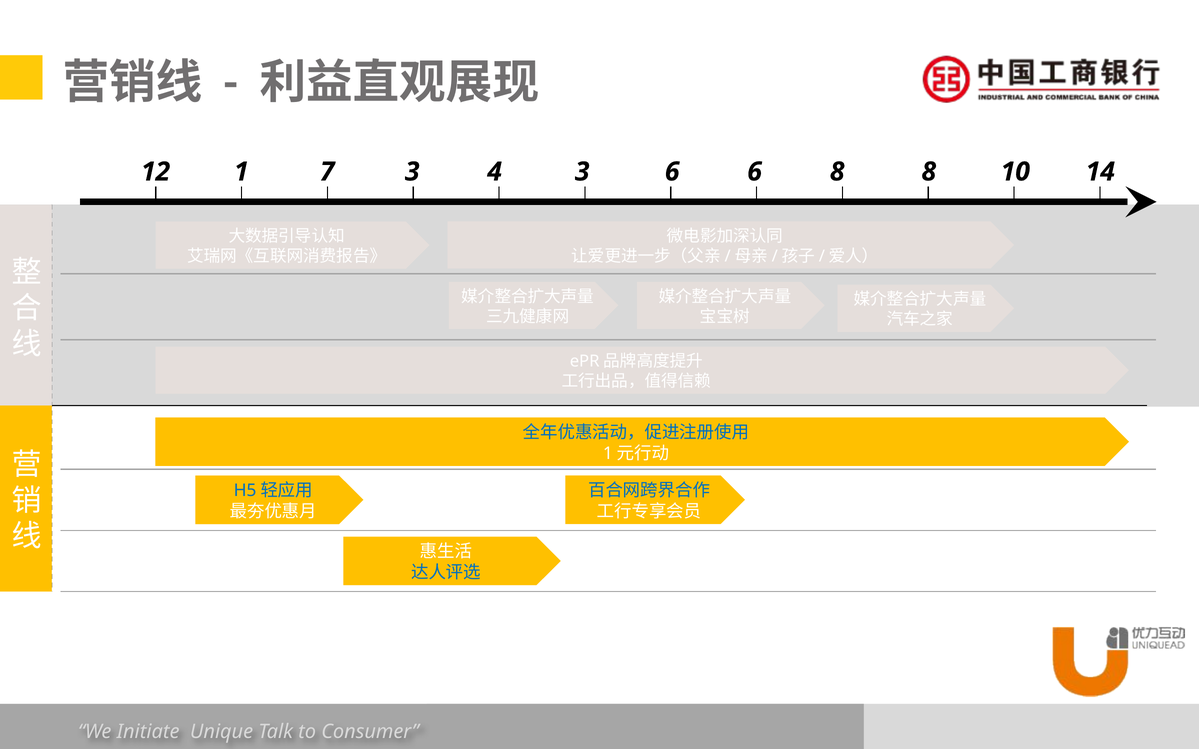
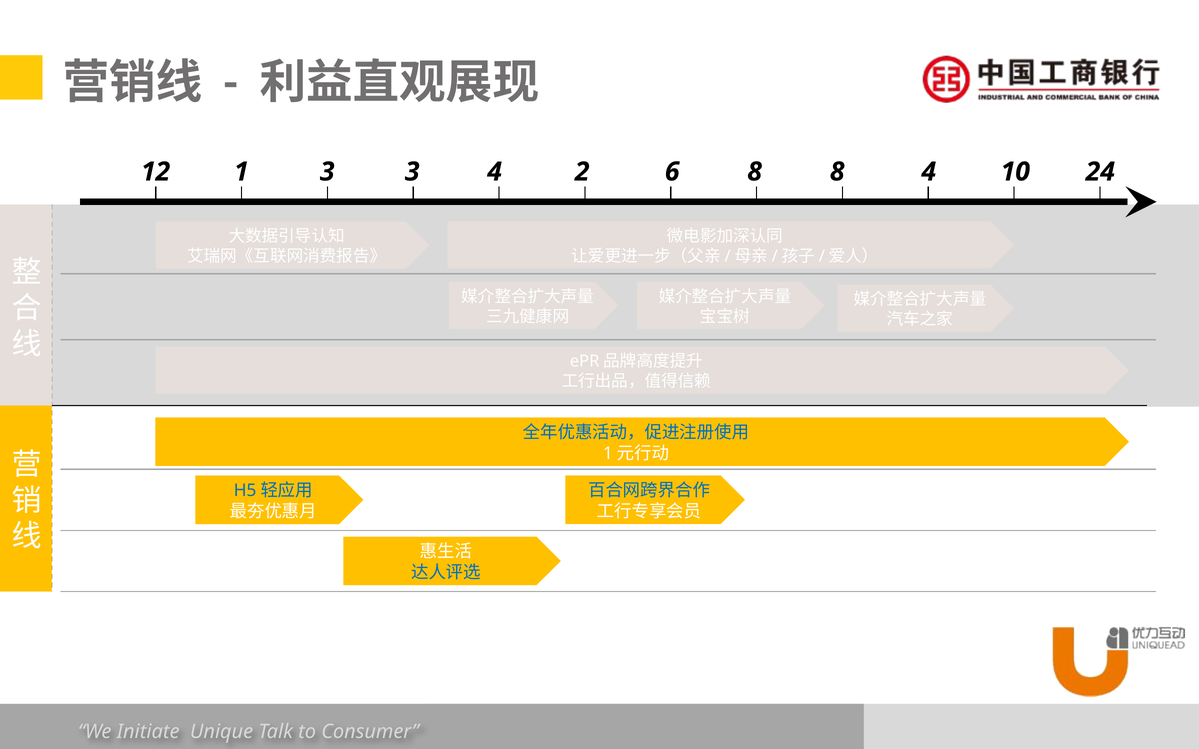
1 7: 7 -> 3
4 3: 3 -> 2
6 6: 6 -> 8
8 8: 8 -> 4
14: 14 -> 24
